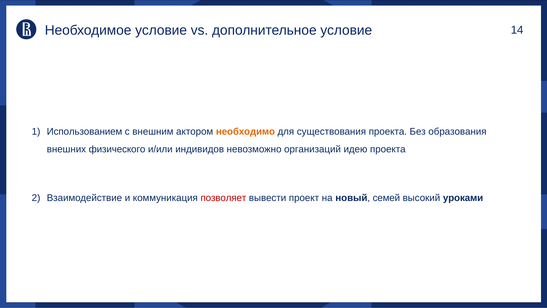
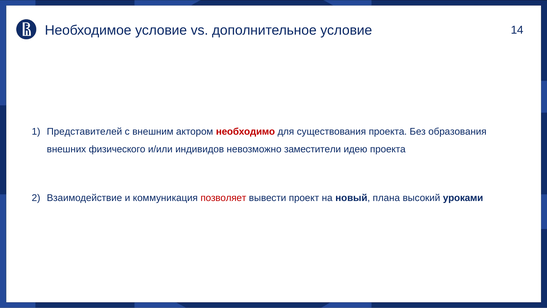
Использованием: Использованием -> Представителей
необходимо colour: orange -> red
организаций: организаций -> заместители
семей: семей -> плана
